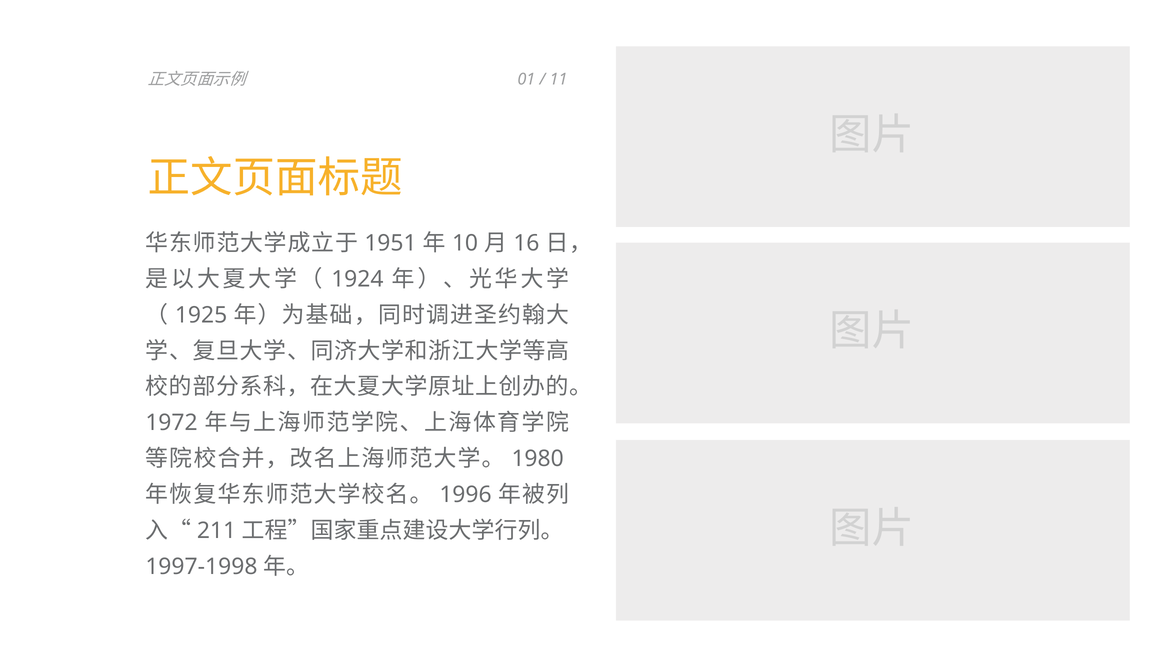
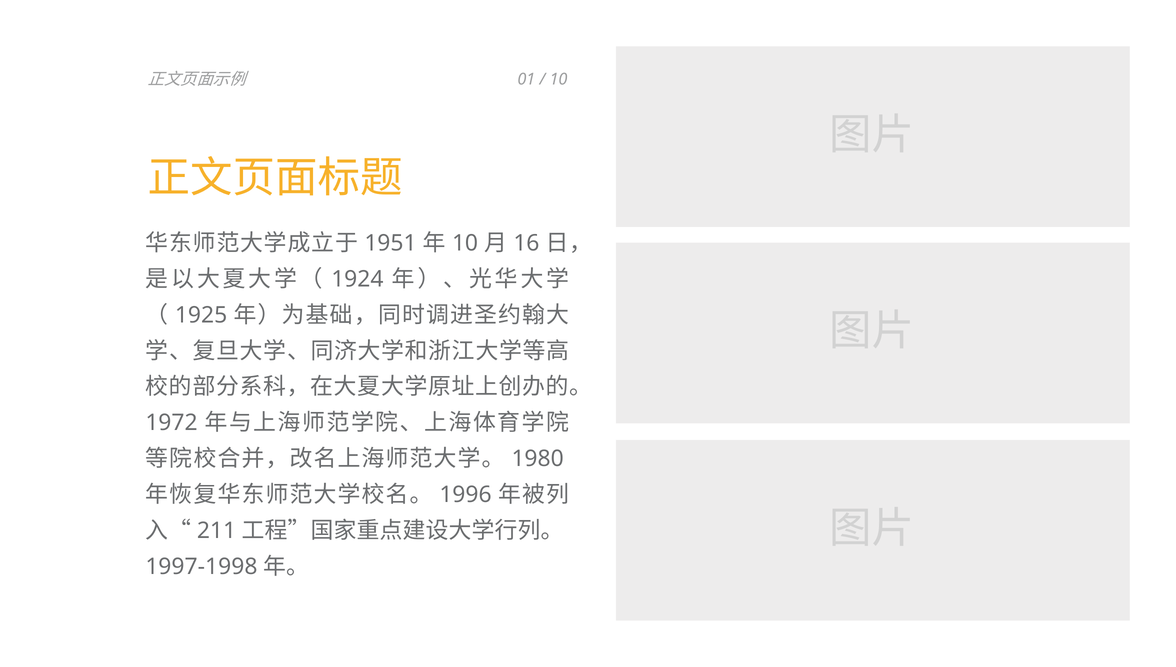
11 at (558, 80): 11 -> 10
